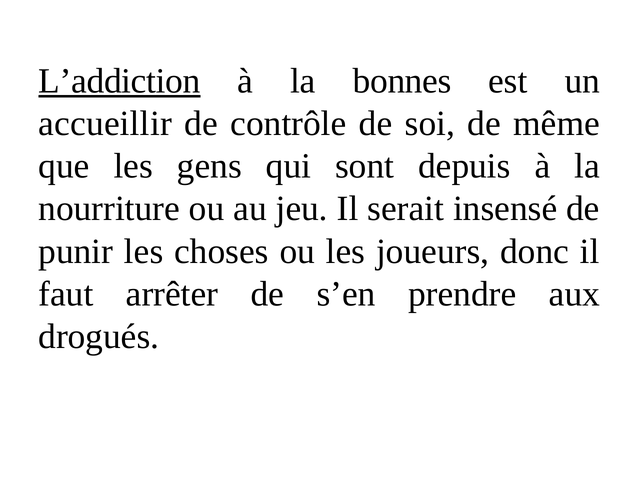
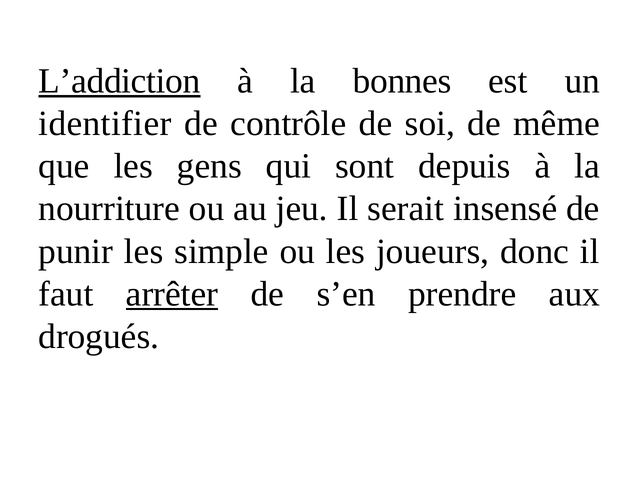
accueillir: accueillir -> identifier
choses: choses -> simple
arrêter underline: none -> present
